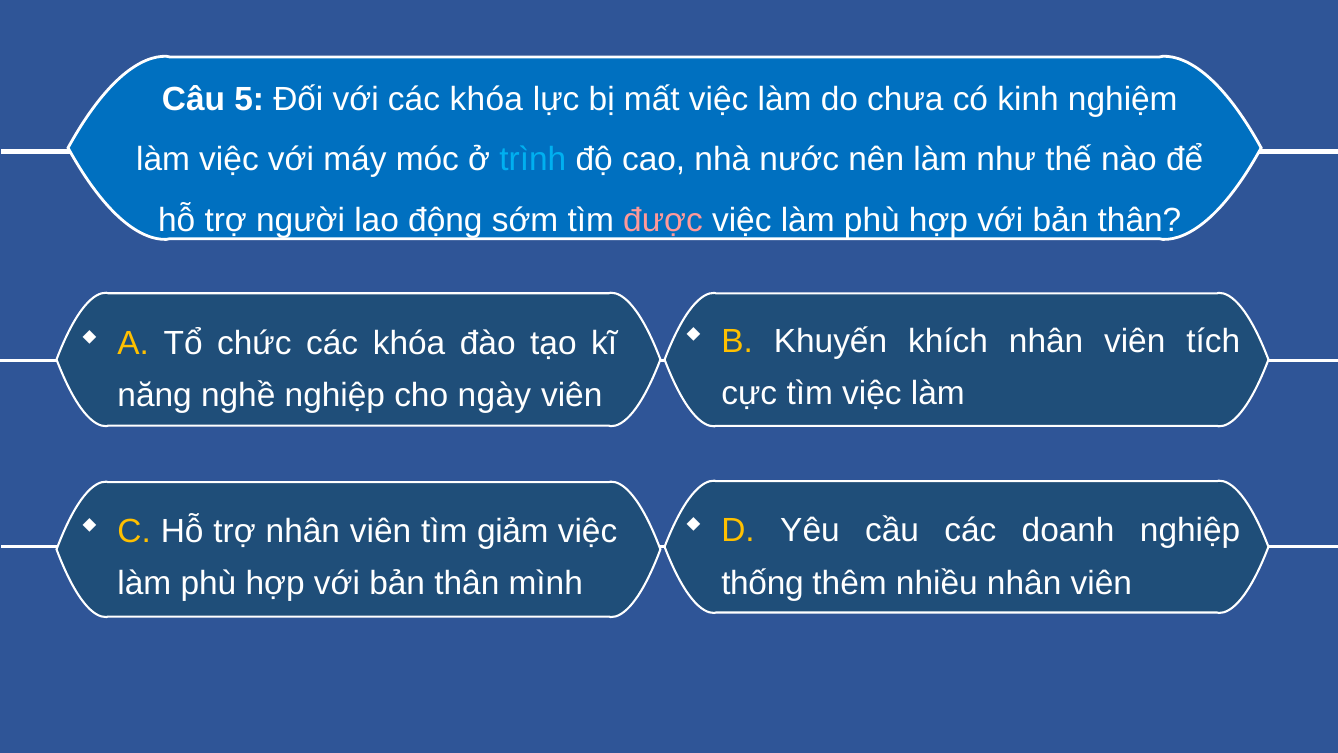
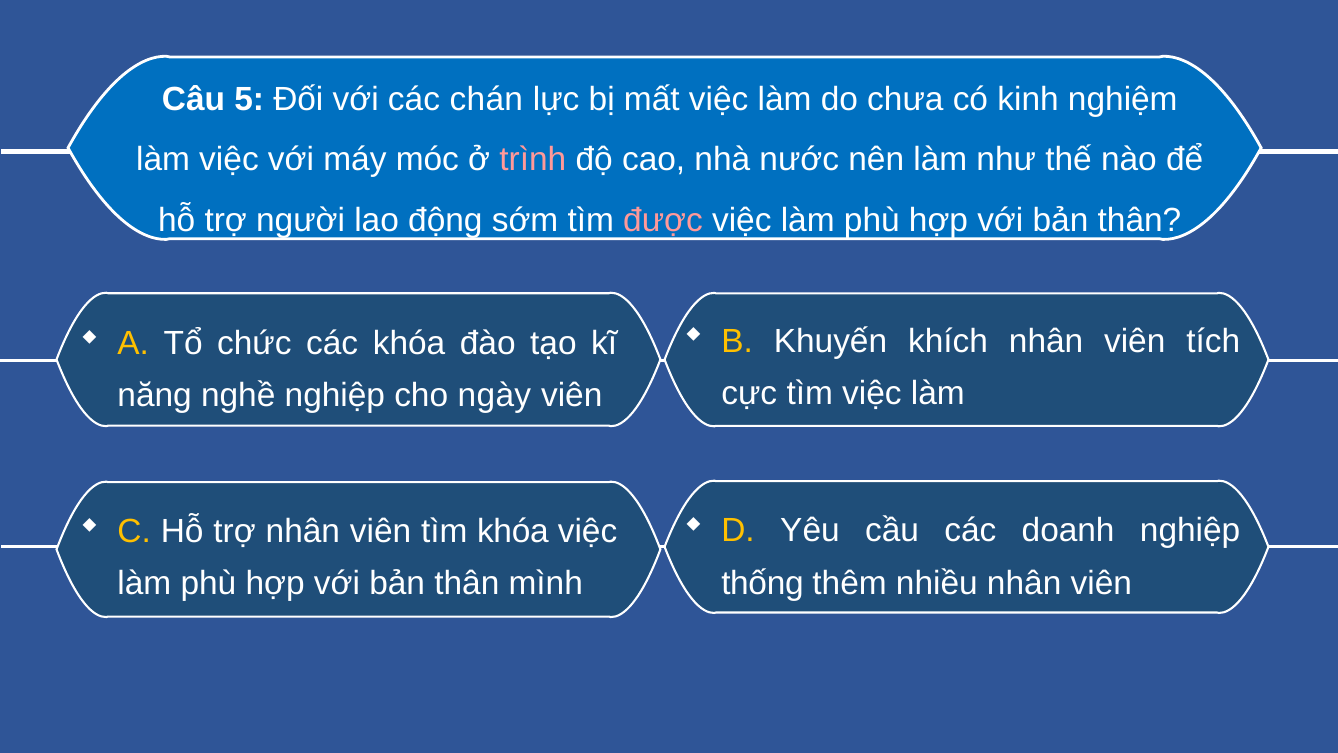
với các khóa: khóa -> chán
trình colour: light blue -> pink
tìm giảm: giảm -> khóa
